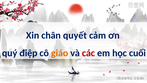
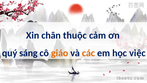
quyết: quyết -> thuộc
điệp: điệp -> sáng
các colour: red -> orange
cuối: cuối -> việc
